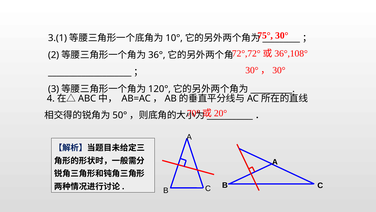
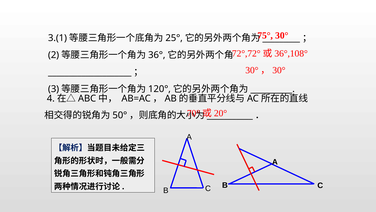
10°: 10° -> 25°
